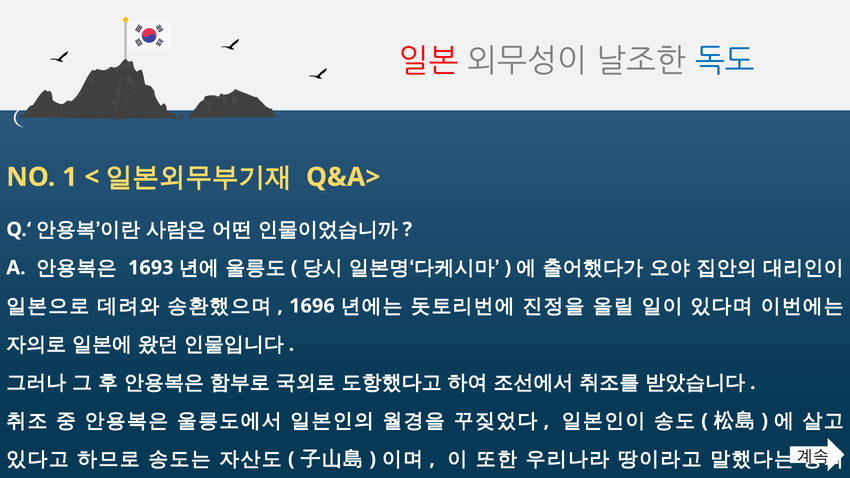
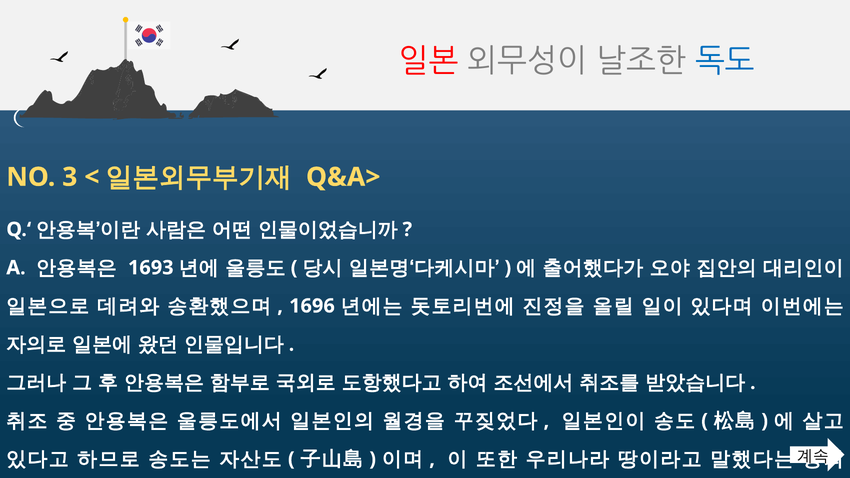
1: 1 -> 3
